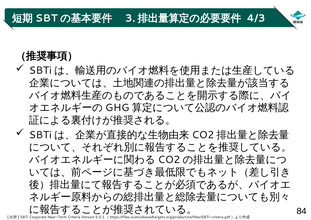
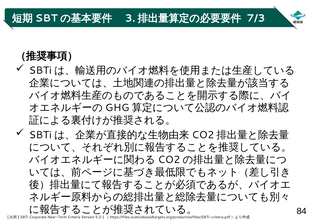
4/3: 4/3 -> 7/3
